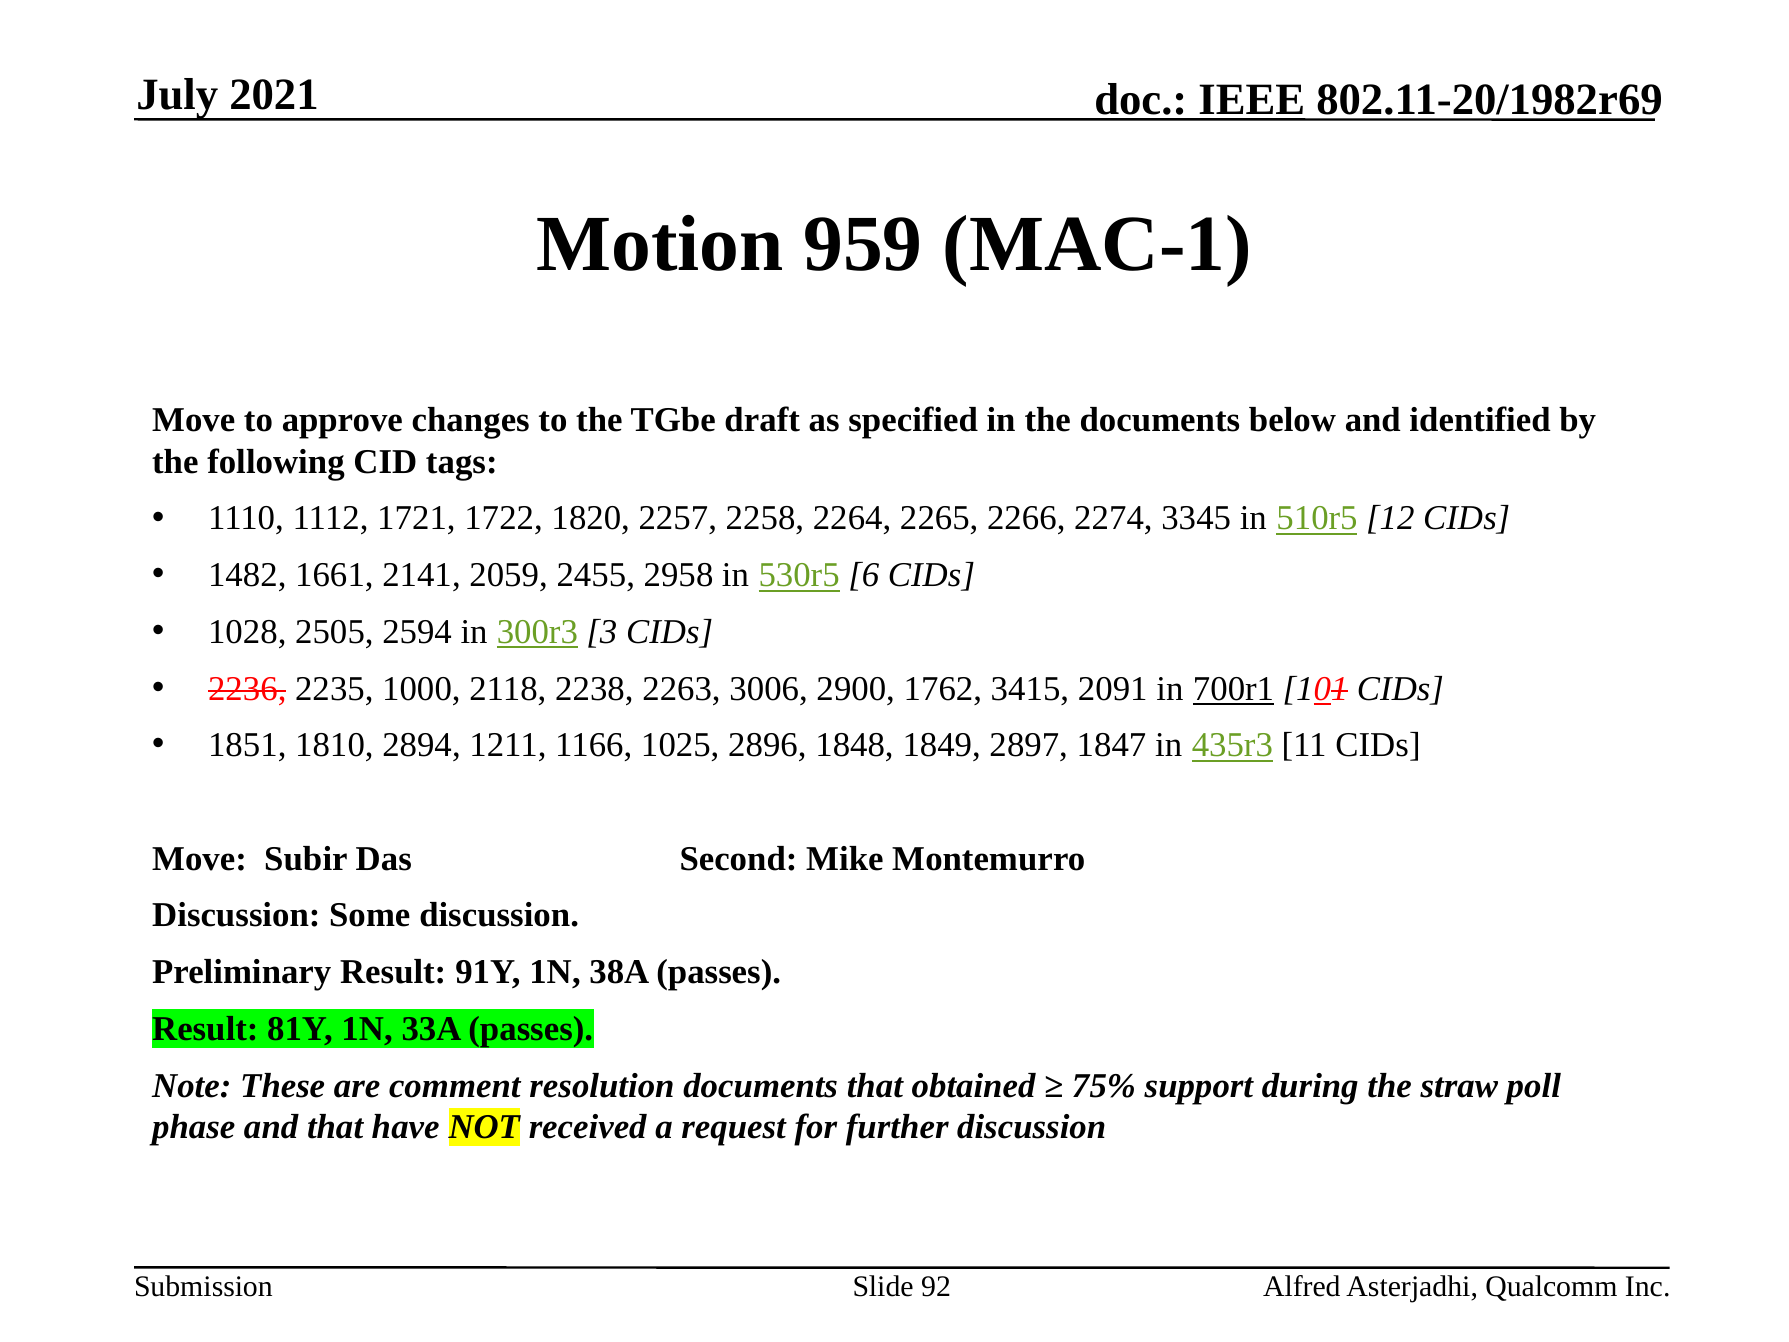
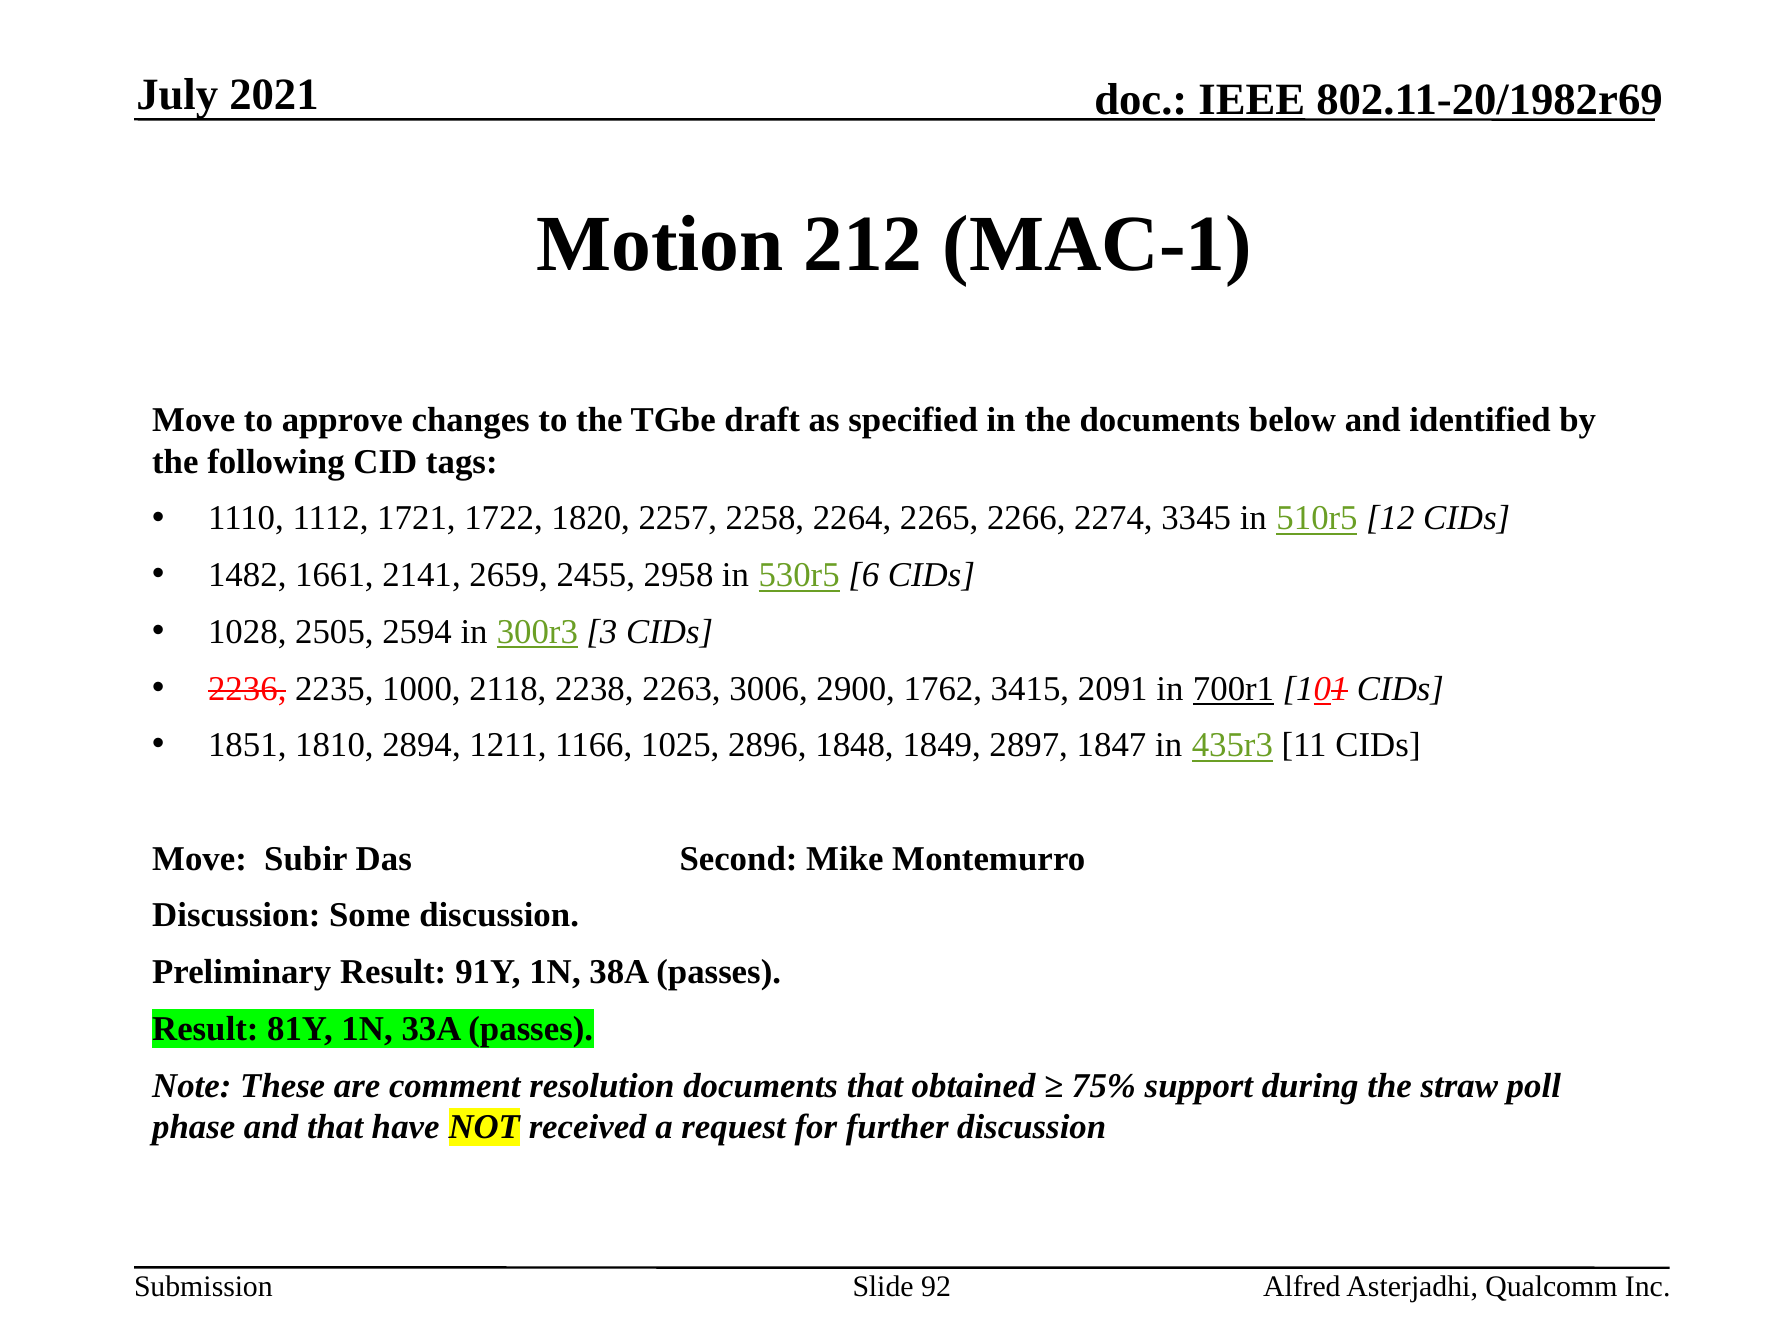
959: 959 -> 212
2059: 2059 -> 2659
